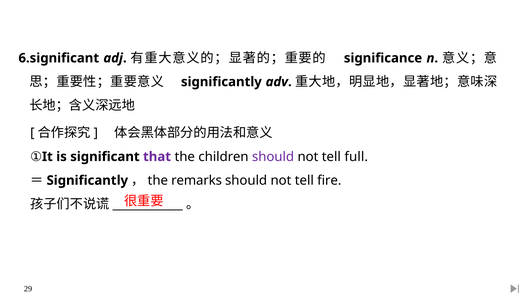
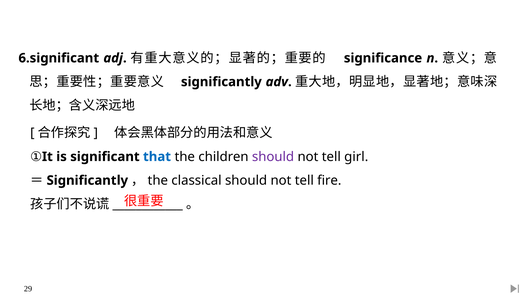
that colour: purple -> blue
full: full -> girl
remarks: remarks -> classical
